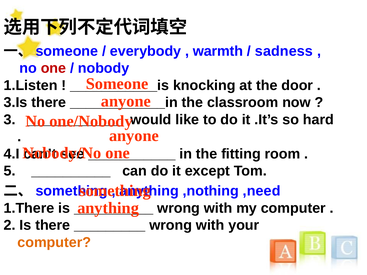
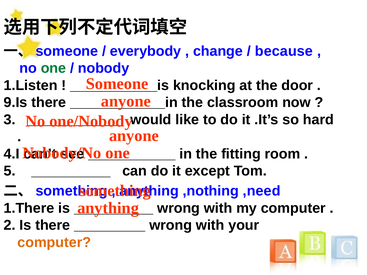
warmth: warmth -> change
sadness: sadness -> because
one at (53, 68) colour: red -> green
3.Is: 3.Is -> 9.Is
